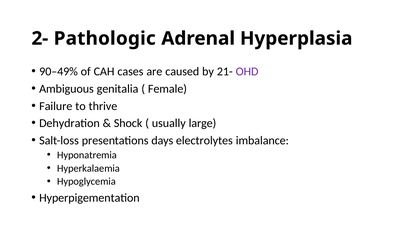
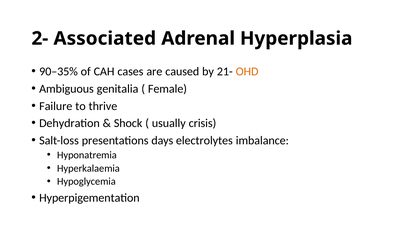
Pathologic: Pathologic -> Associated
90–49%: 90–49% -> 90–35%
OHD colour: purple -> orange
large: large -> crisis
